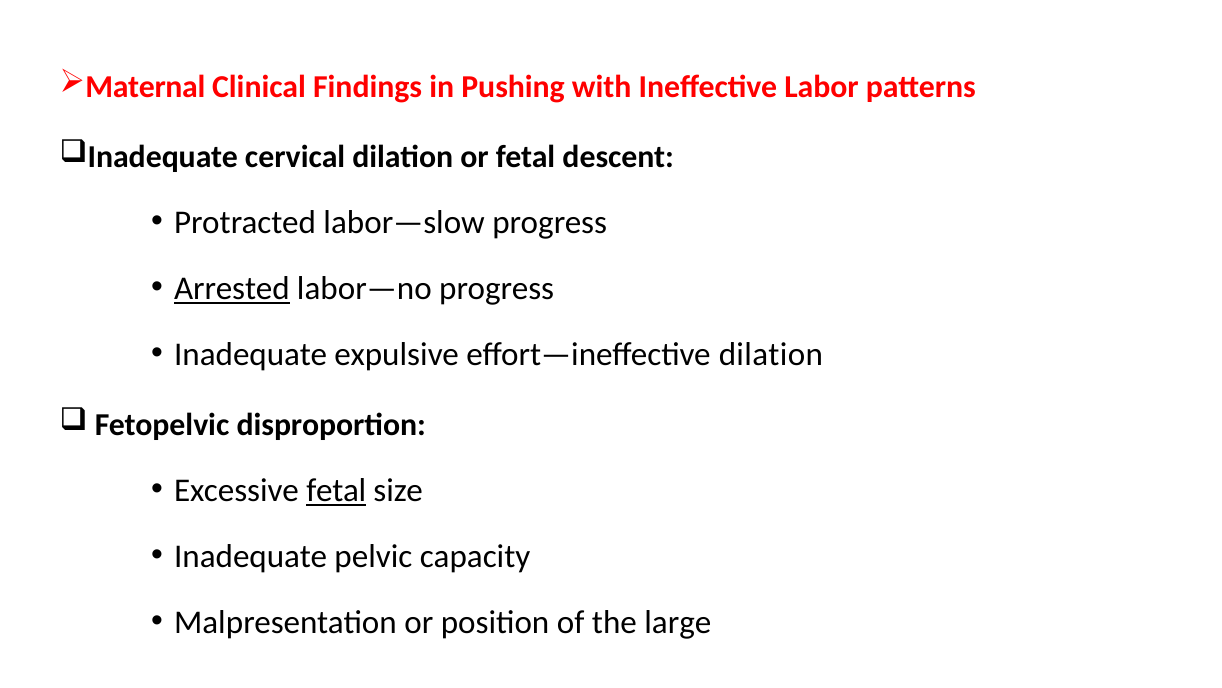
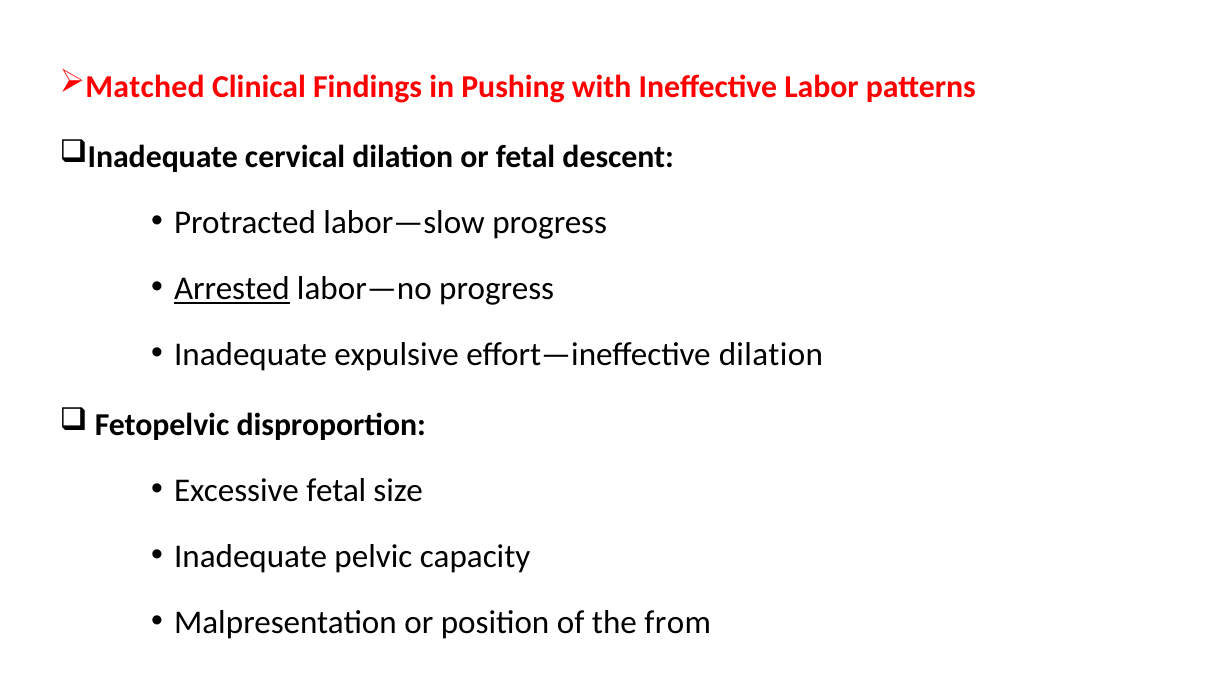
Maternal: Maternal -> Matched
fetal at (336, 490) underline: present -> none
large: large -> from
